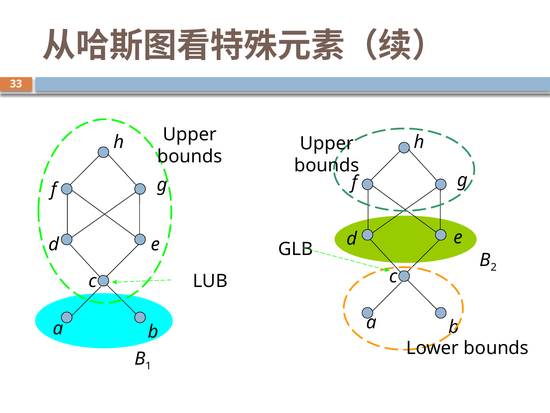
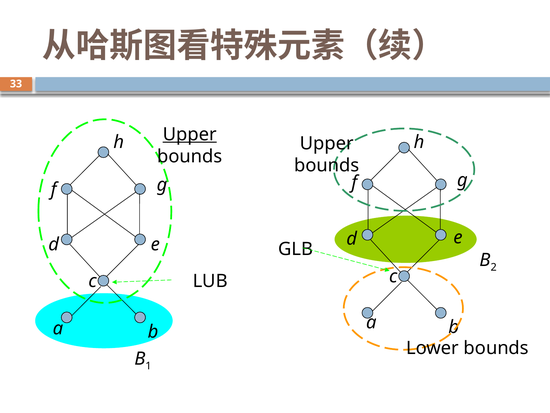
Upper at (190, 134) underline: none -> present
